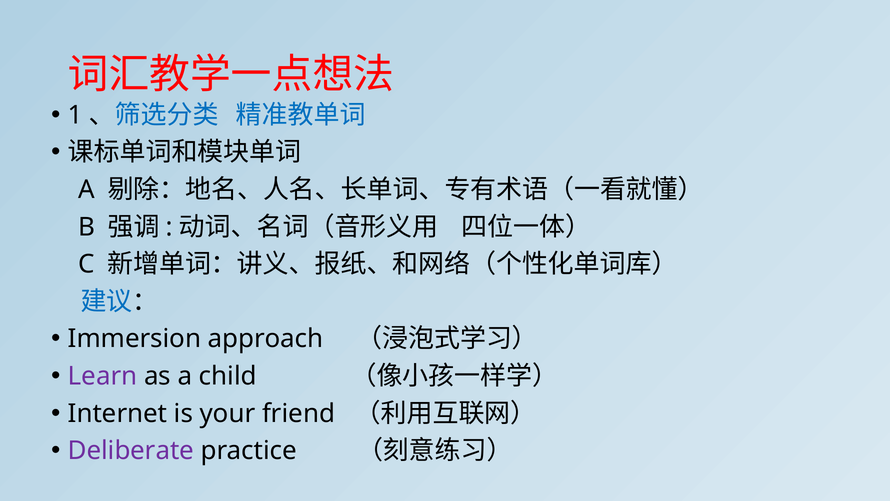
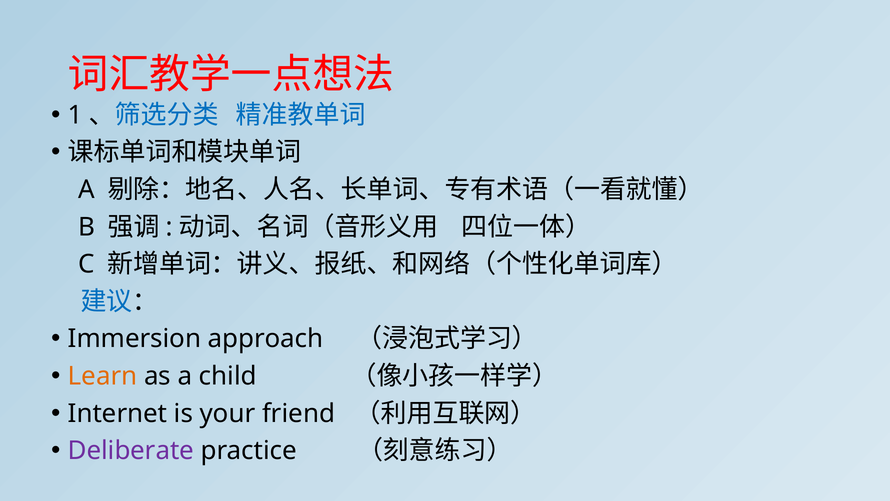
Learn colour: purple -> orange
